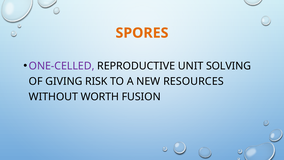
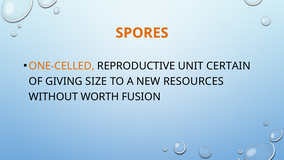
ONE-CELLED colour: purple -> orange
SOLVING: SOLVING -> CERTAIN
RISK: RISK -> SIZE
